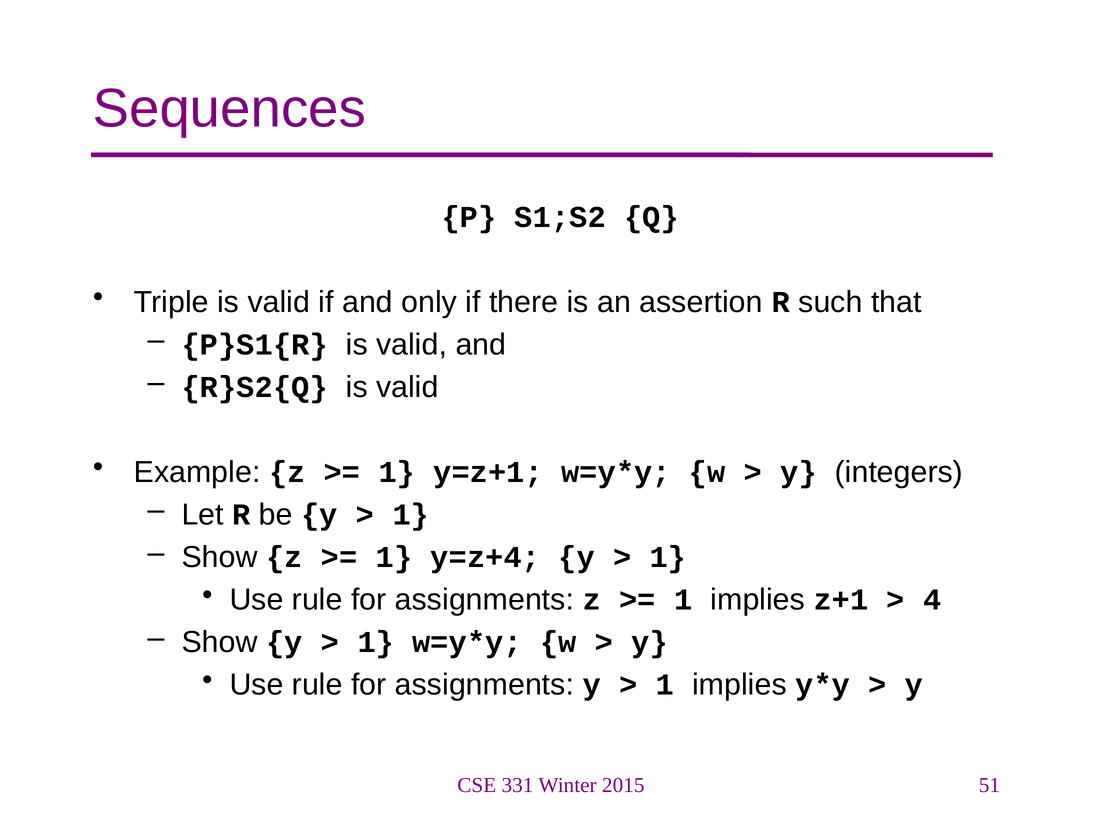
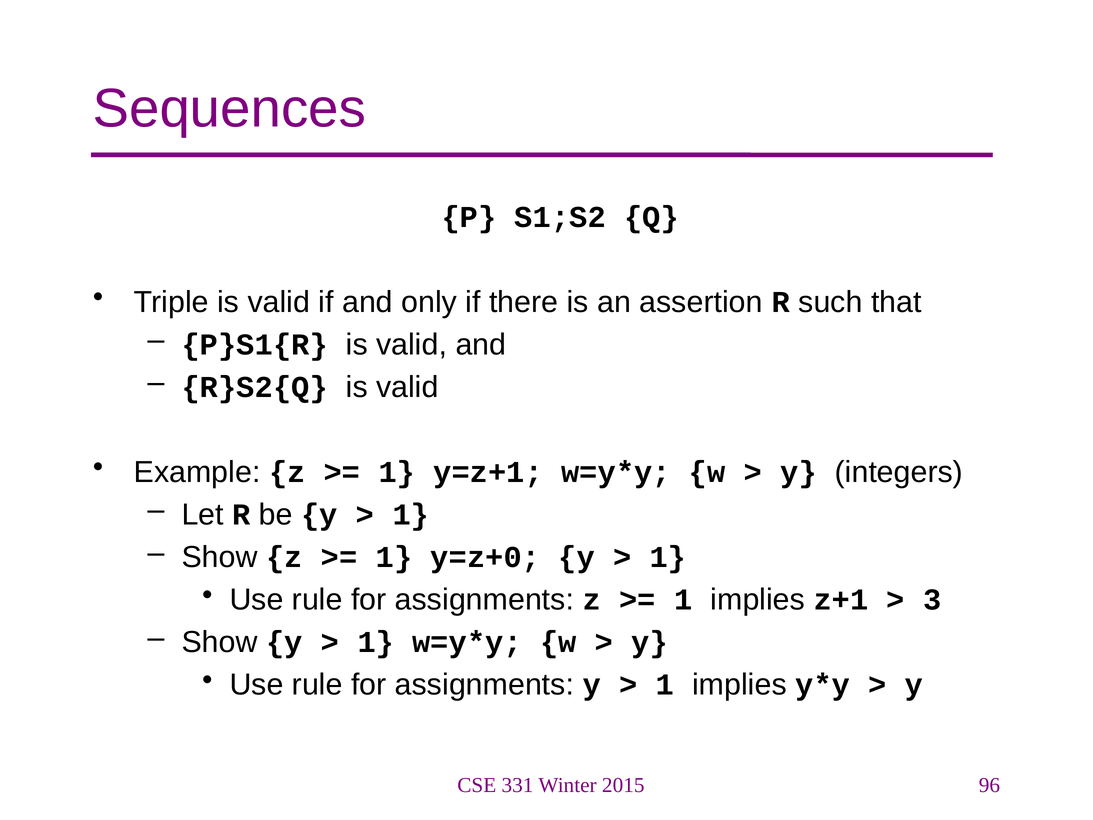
y=z+4: y=z+4 -> y=z+0
4: 4 -> 3
51: 51 -> 96
